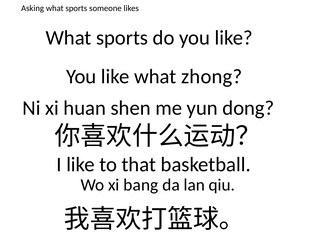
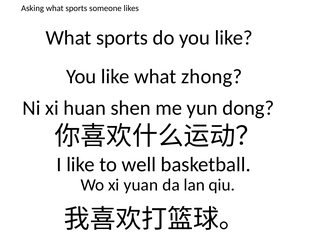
that: that -> well
bang: bang -> yuan
